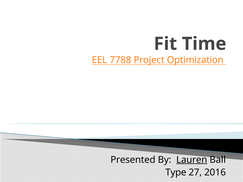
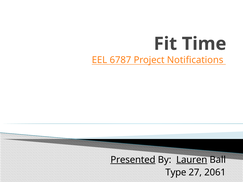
7788: 7788 -> 6787
Optimization: Optimization -> Notifications
Presented underline: none -> present
2016: 2016 -> 2061
